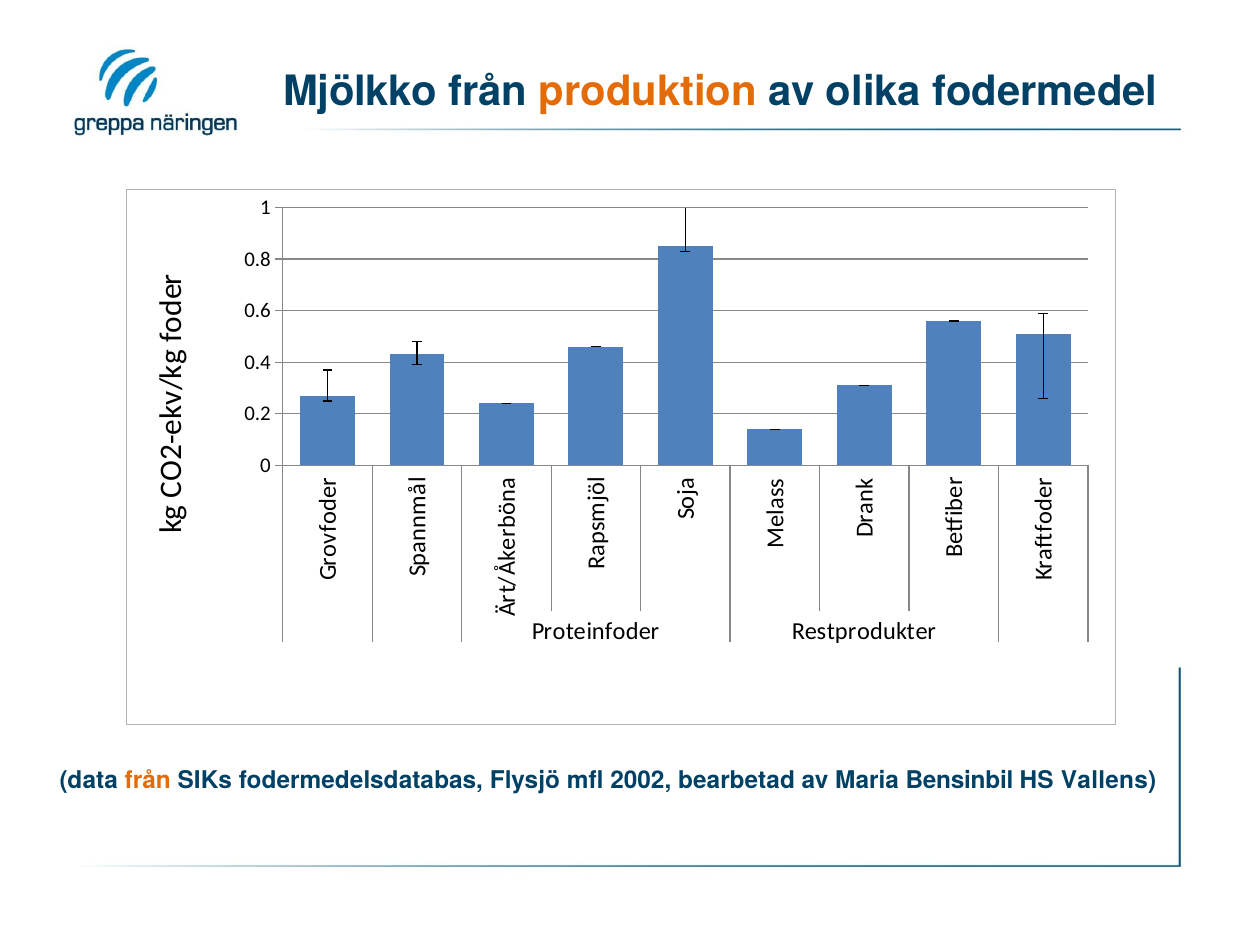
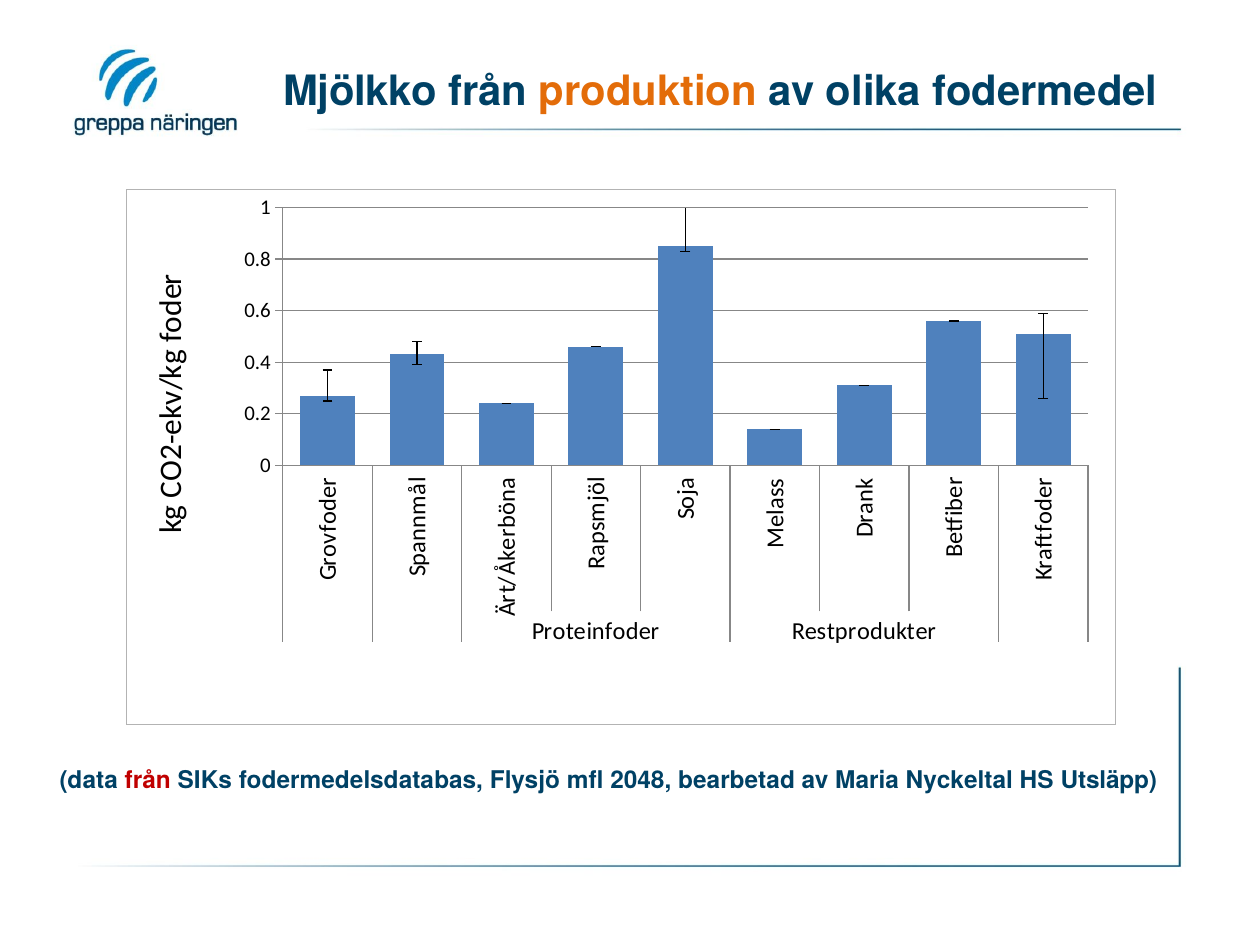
från at (148, 780) colour: orange -> red
2002: 2002 -> 2048
Bensinbil: Bensinbil -> Nyckeltal
Vallens: Vallens -> Utsläpp
